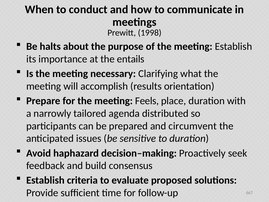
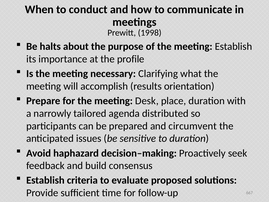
entails: entails -> profile
Feels: Feels -> Desk
